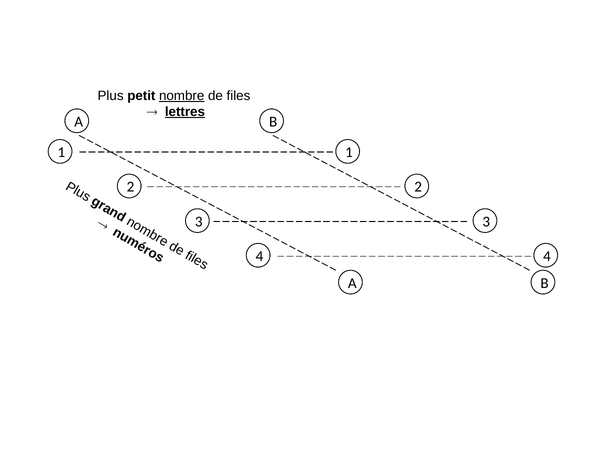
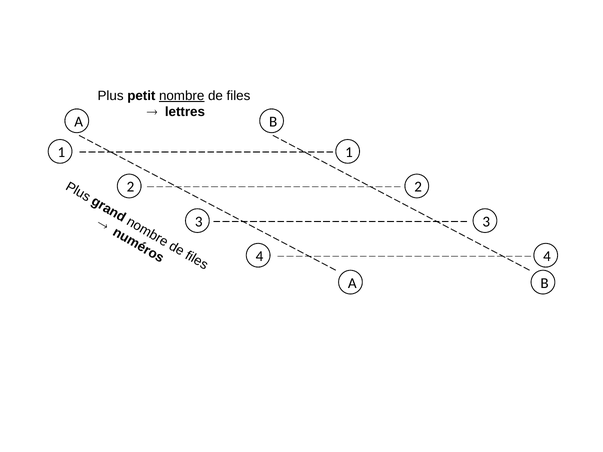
lettres underline: present -> none
